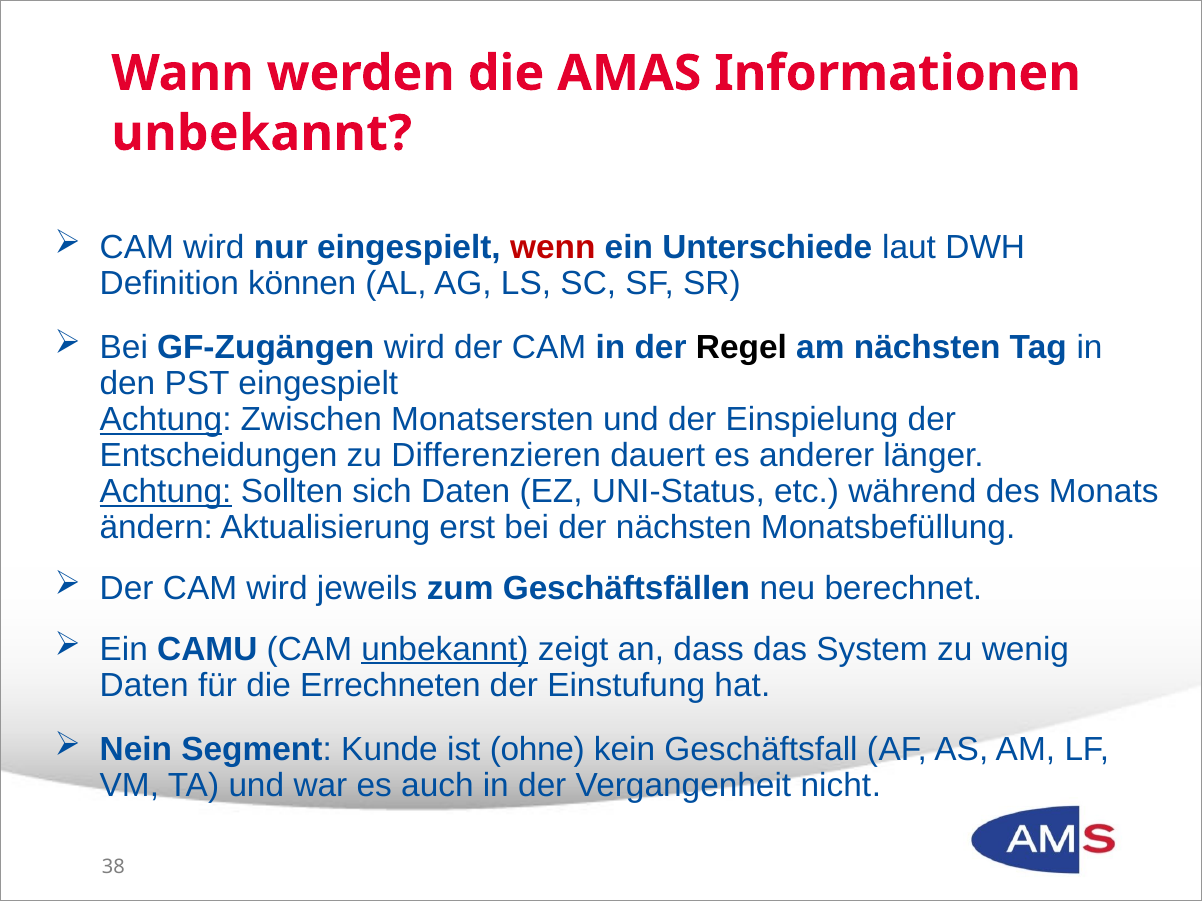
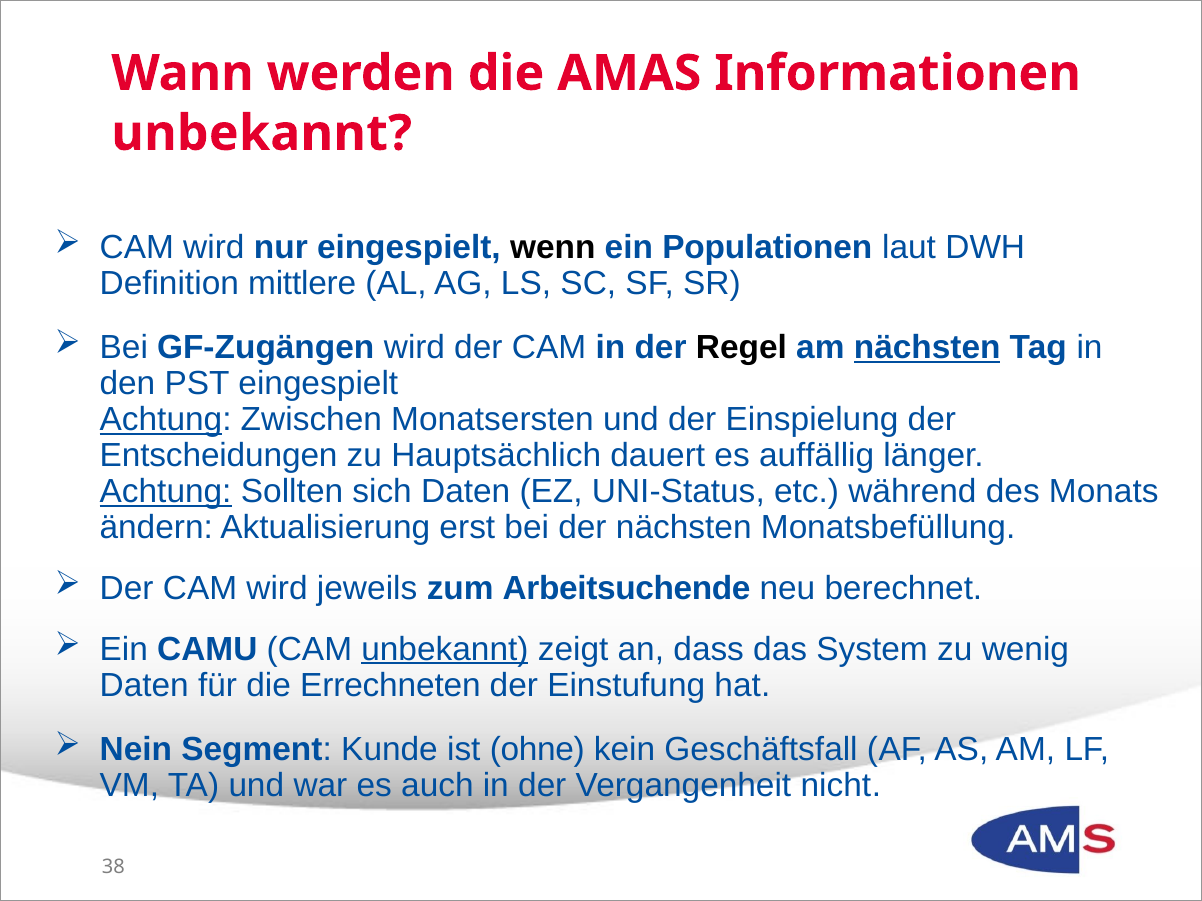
wenn colour: red -> black
Unterschiede: Unterschiede -> Populationen
können: können -> mittlere
nächsten at (927, 348) underline: none -> present
Differenzieren: Differenzieren -> Hauptsächlich
anderer: anderer -> auffällig
Geschäftsfällen: Geschäftsfällen -> Arbeitsuchende
